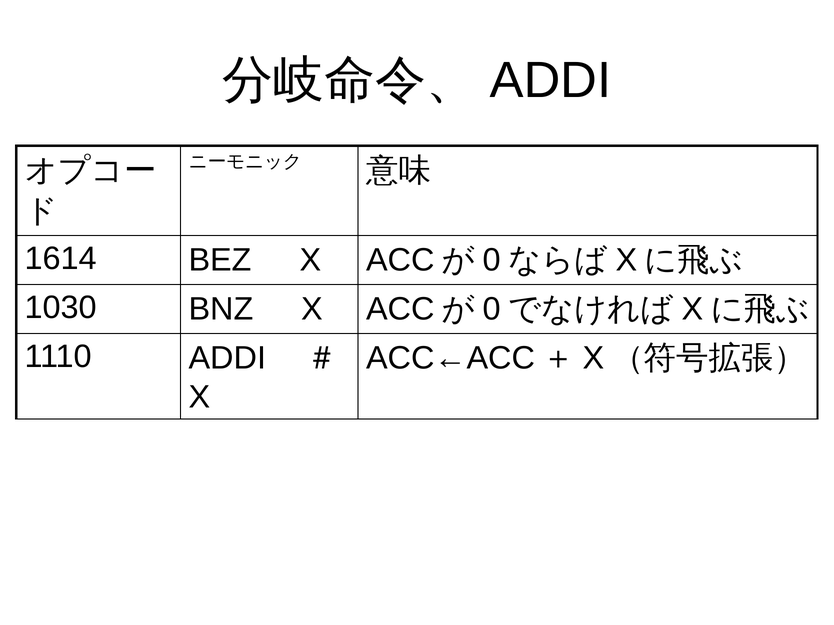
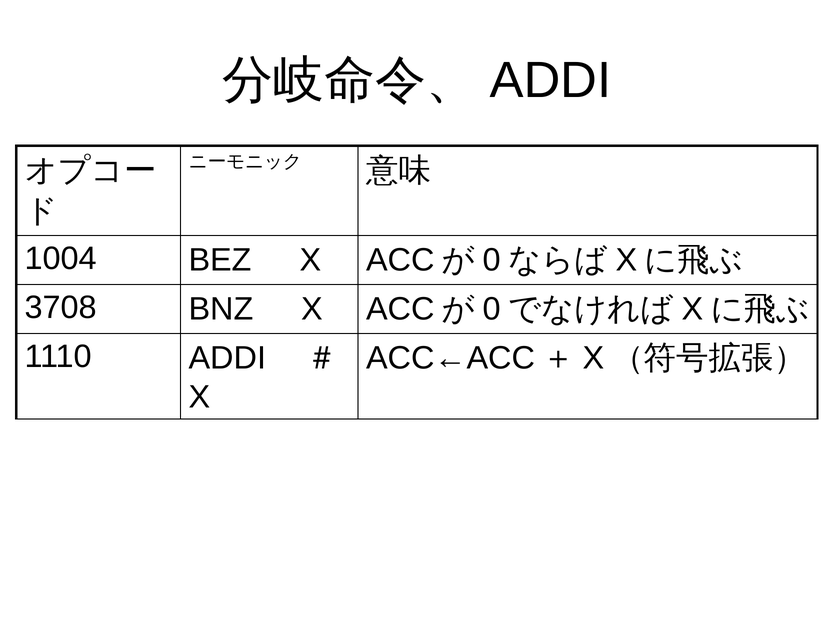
1614: 1614 -> 1004
1030: 1030 -> 3708
